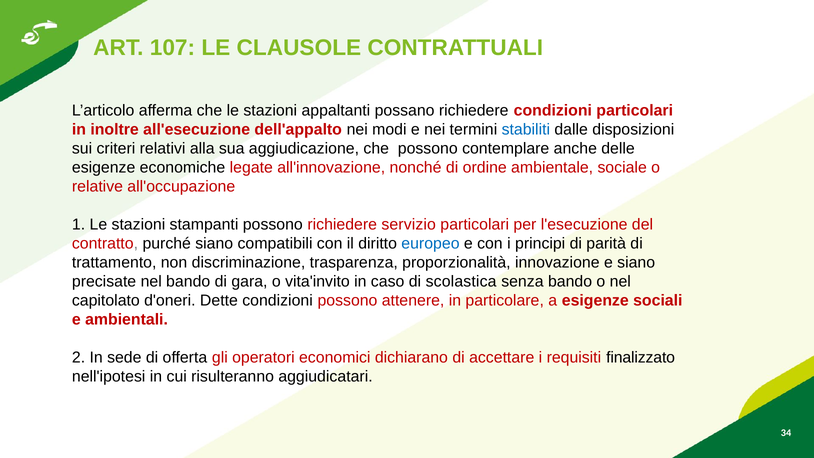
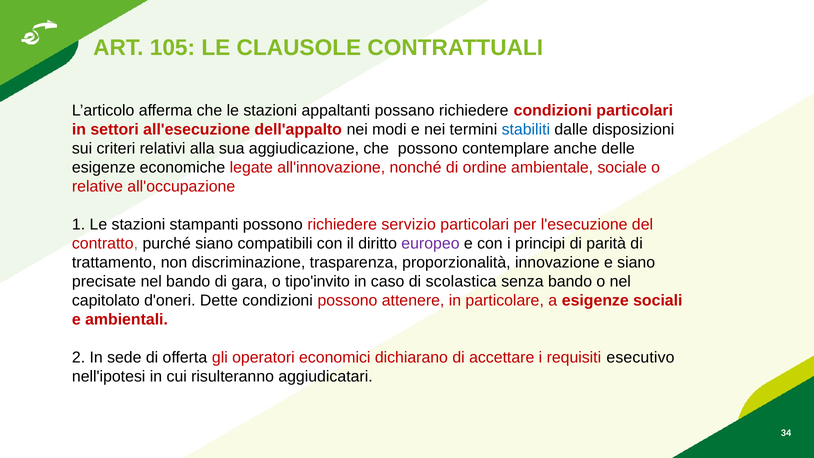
107: 107 -> 105
inoltre: inoltre -> settori
europeo colour: blue -> purple
vita'invito: vita'invito -> tipo'invito
finalizzato: finalizzato -> esecutivo
